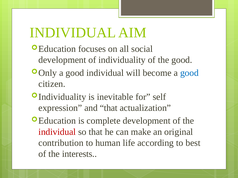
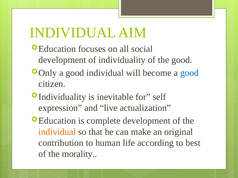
and that: that -> live
individual at (57, 132) colour: red -> orange
interests: interests -> morality
